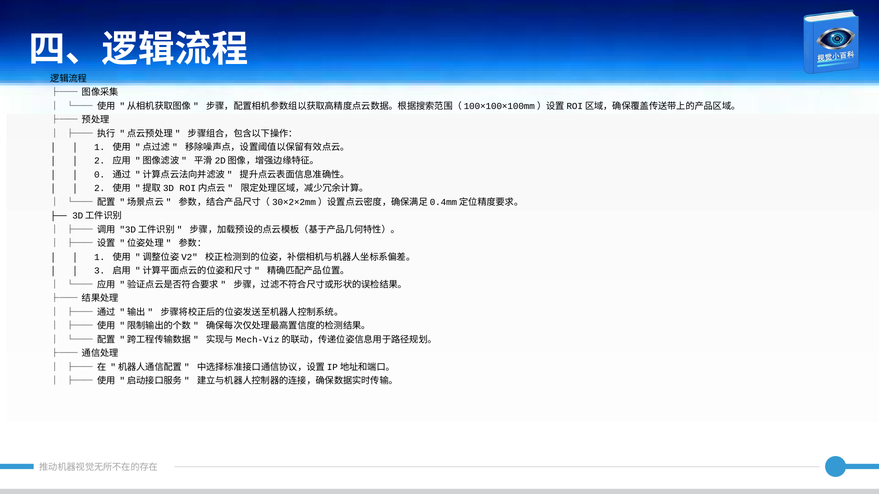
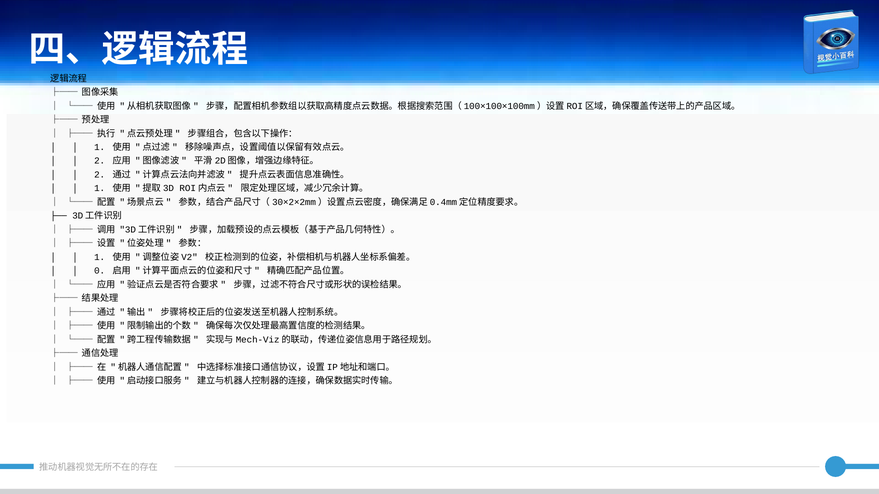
0 at (100, 175): 0 -> 2
2 at (100, 189): 2 -> 1
3: 3 -> 0
